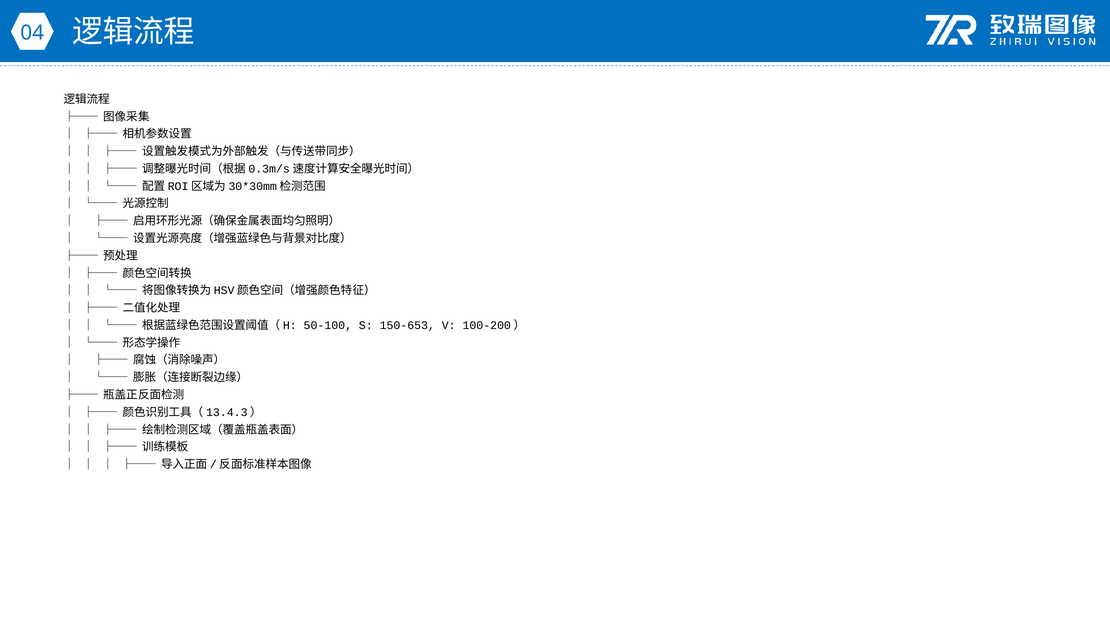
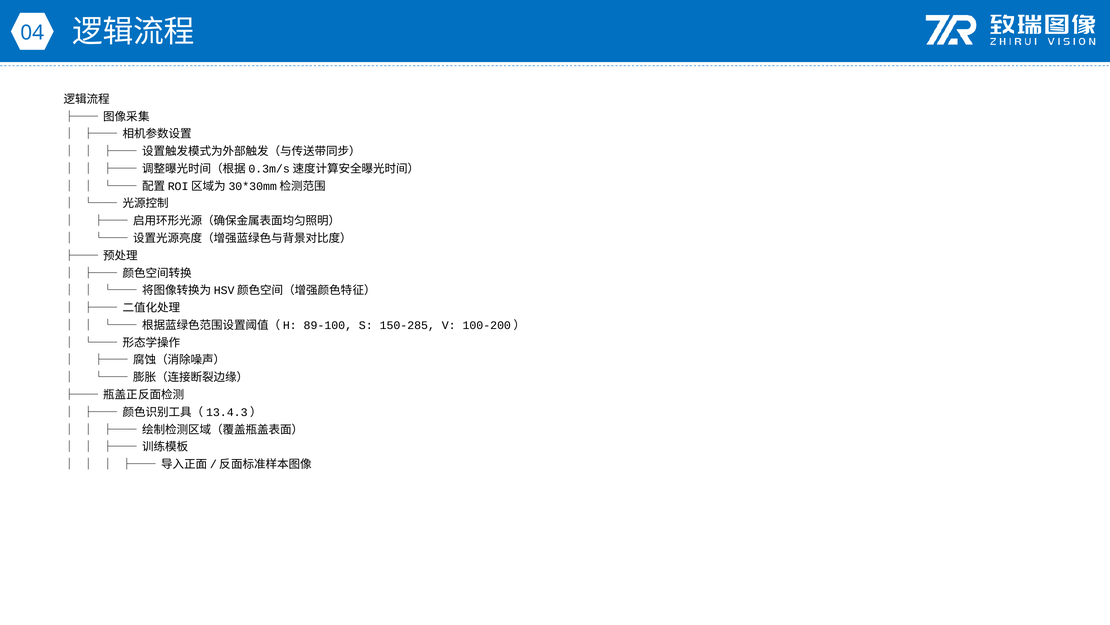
50-100: 50-100 -> 89-100
150-653: 150-653 -> 150-285
